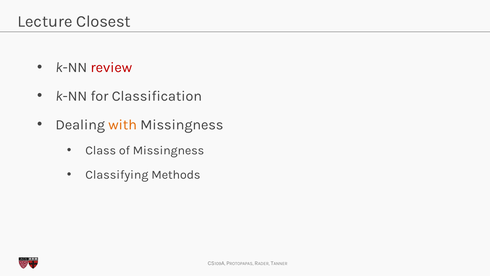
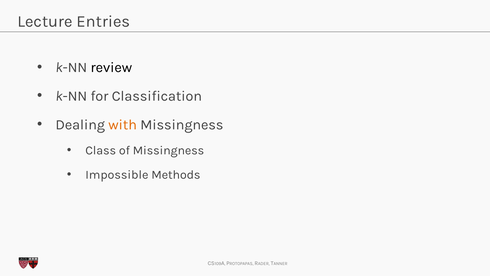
Closest: Closest -> Entries
review colour: red -> black
Classifying: Classifying -> Impossible
